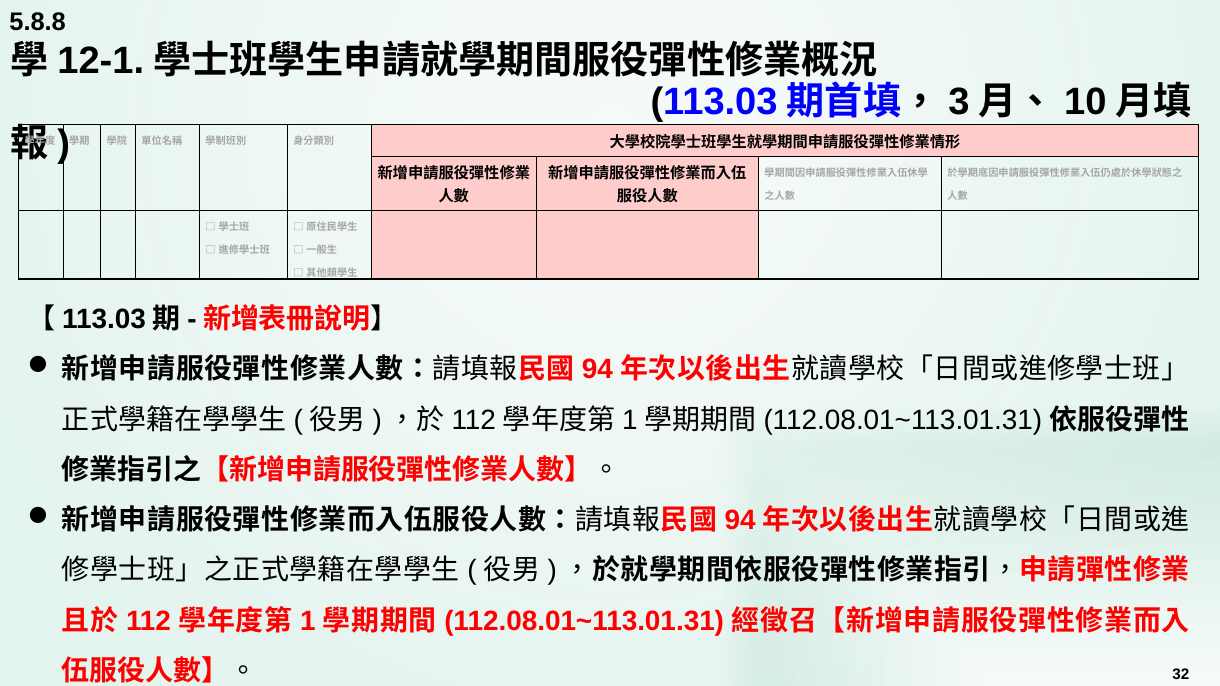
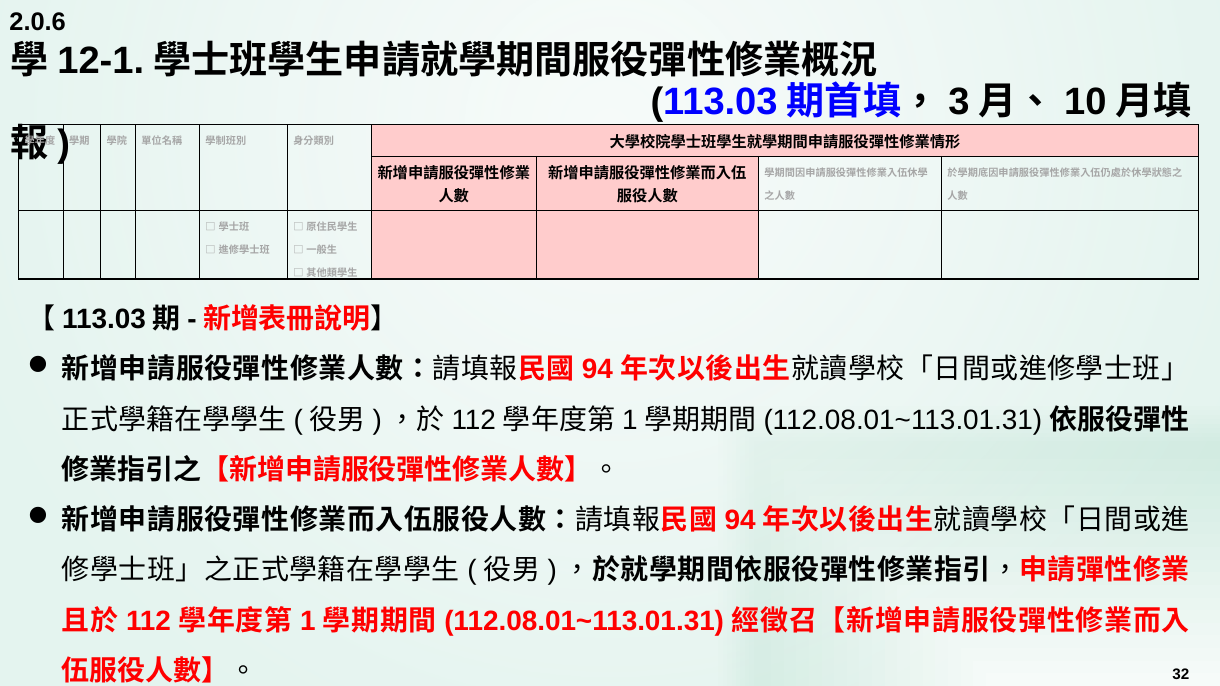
5.8.8: 5.8.8 -> 2.0.6
